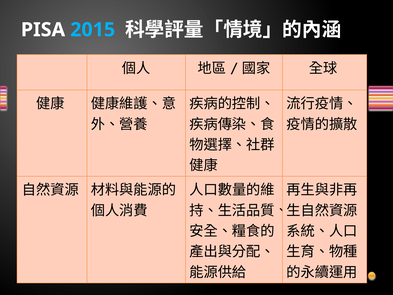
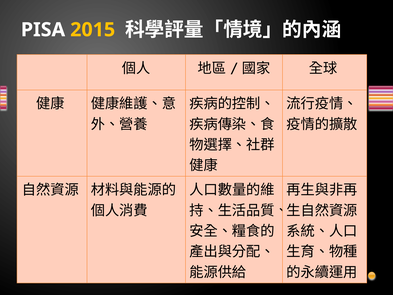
2015 colour: light blue -> yellow
